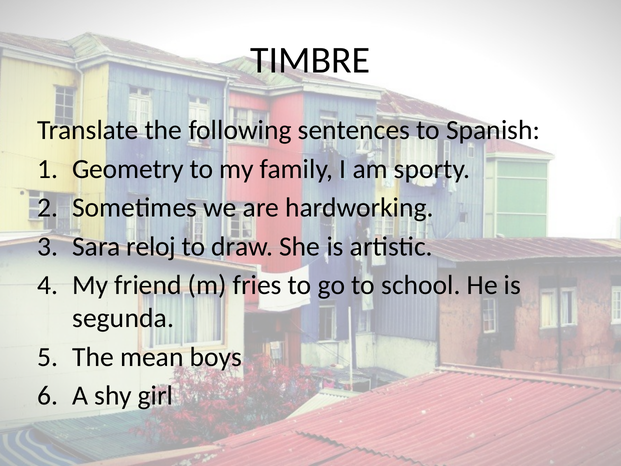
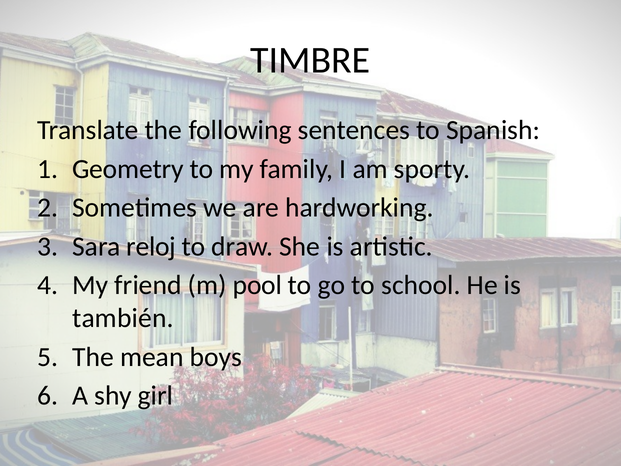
fries: fries -> pool
segunda: segunda -> también
